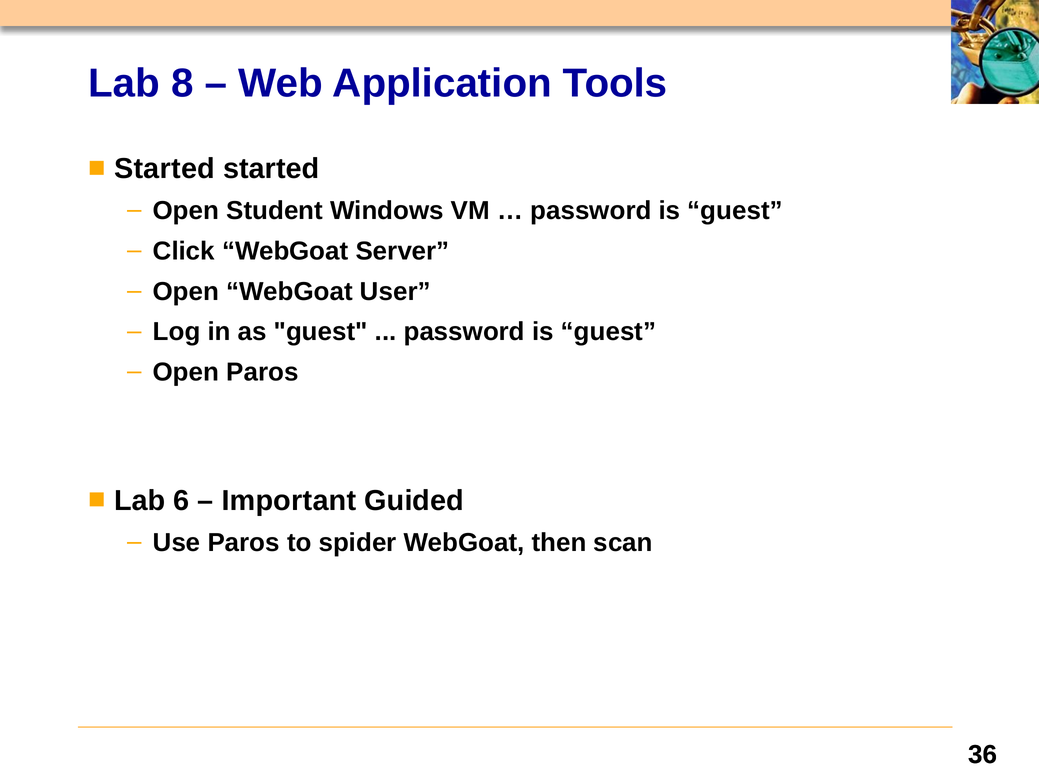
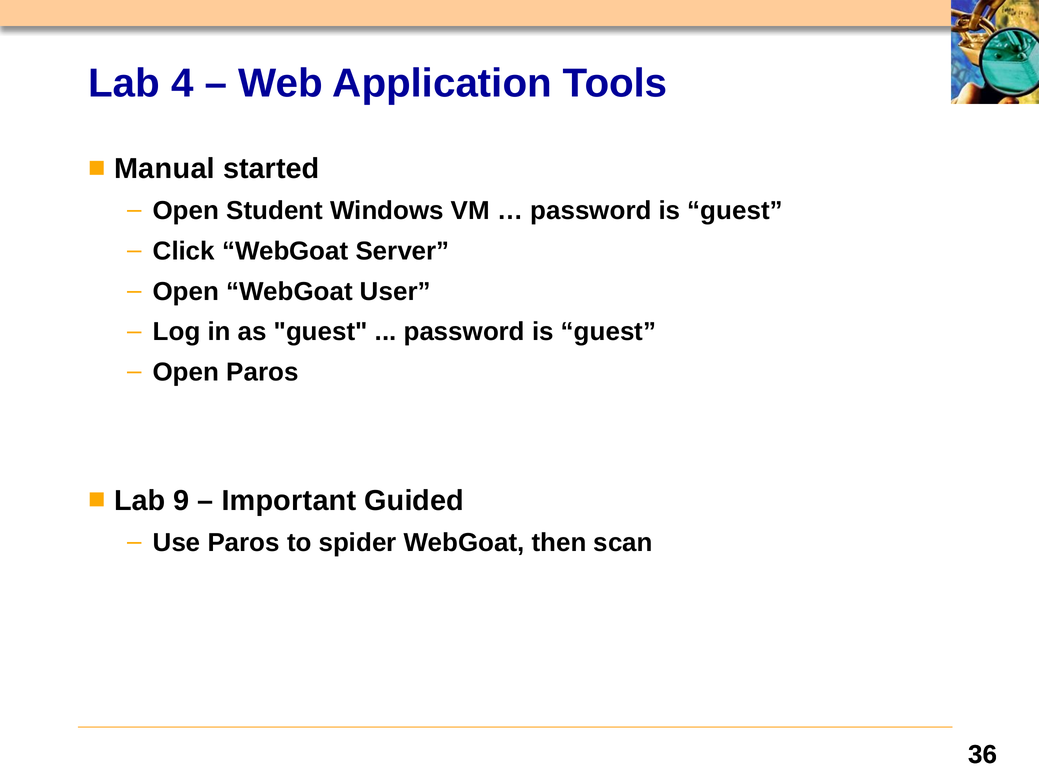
8: 8 -> 4
Started at (165, 169): Started -> Manual
6: 6 -> 9
